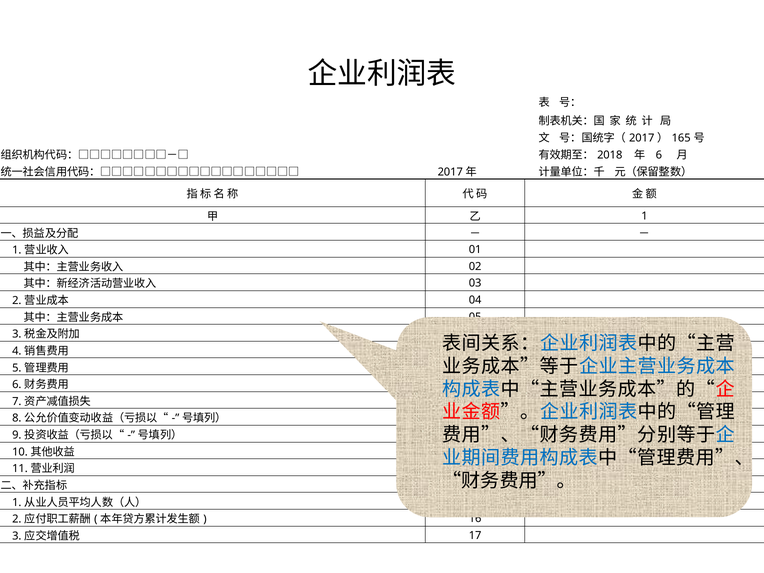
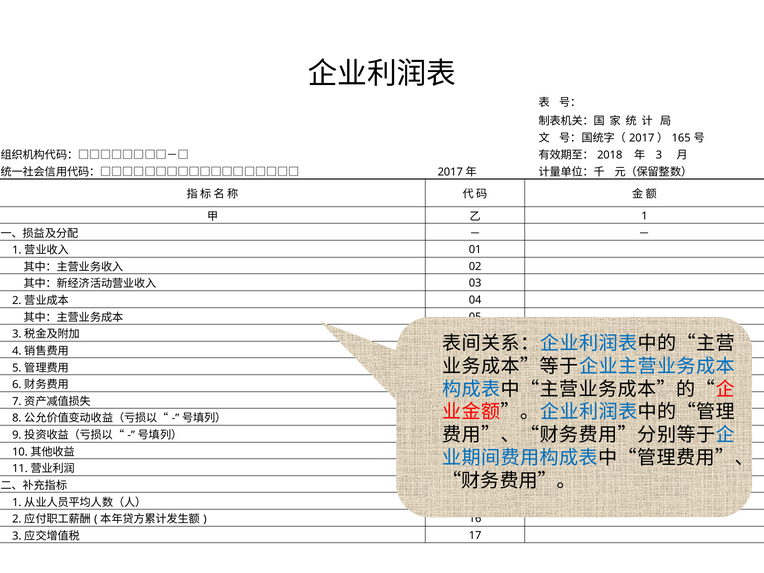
6 at (659, 155): 6 -> 3
